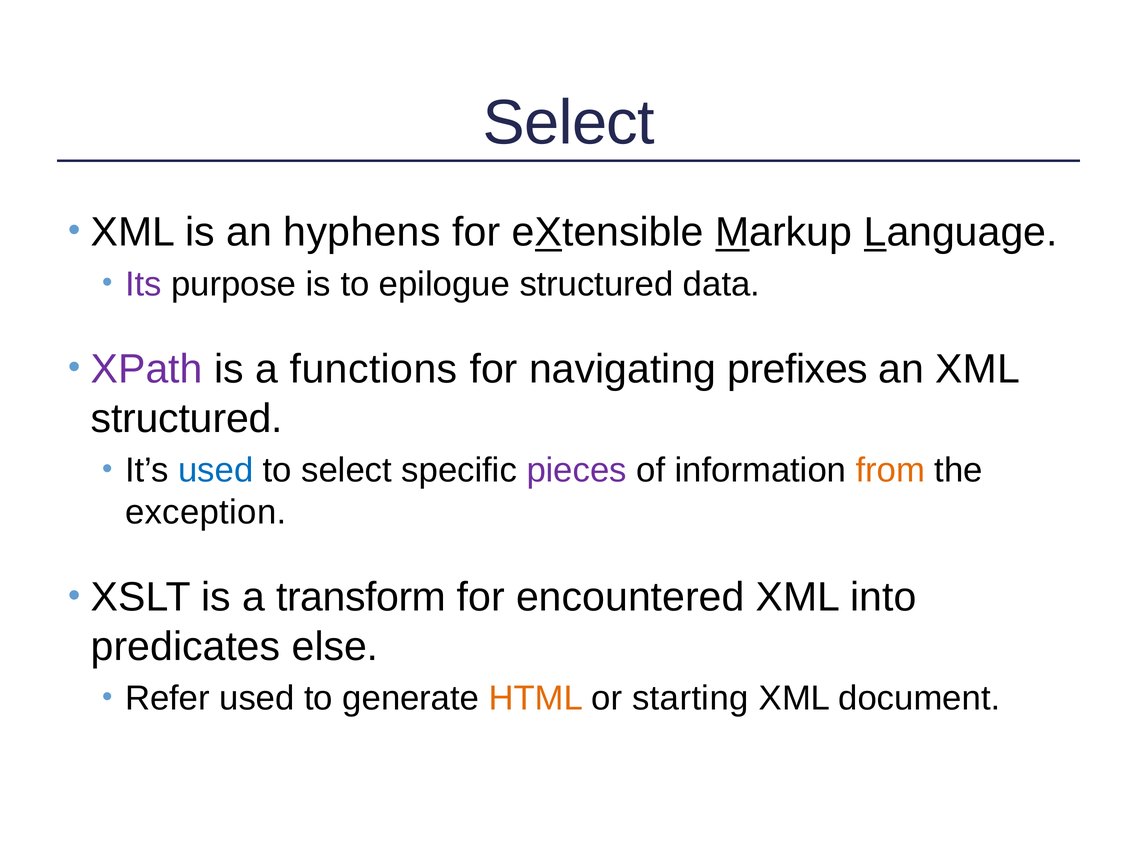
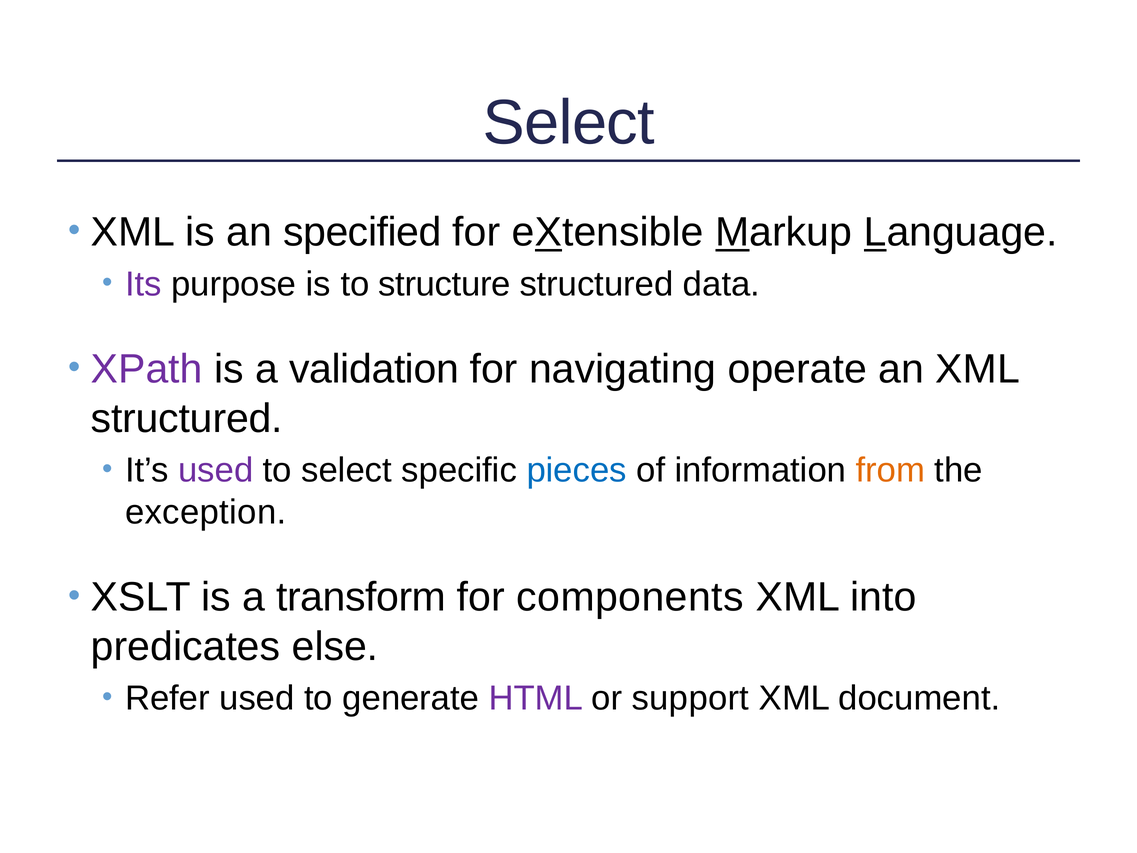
hyphens: hyphens -> specified
epilogue: epilogue -> structure
functions: functions -> validation
prefixes: prefixes -> operate
used at (216, 470) colour: blue -> purple
pieces colour: purple -> blue
encountered: encountered -> components
HTML colour: orange -> purple
starting: starting -> support
